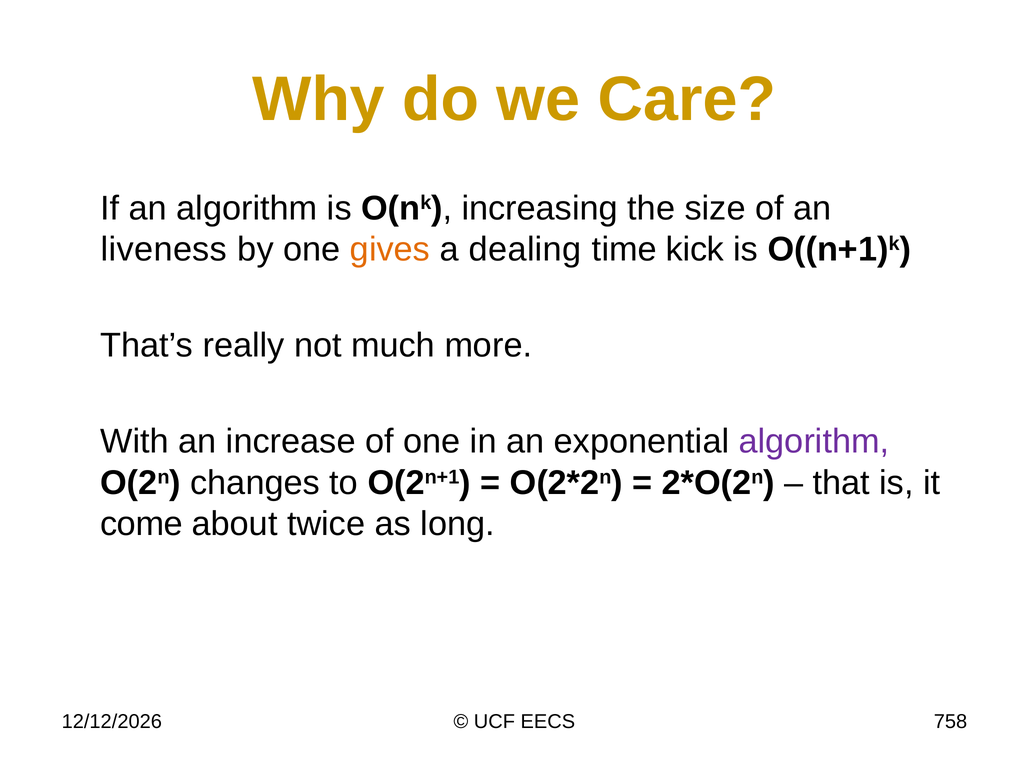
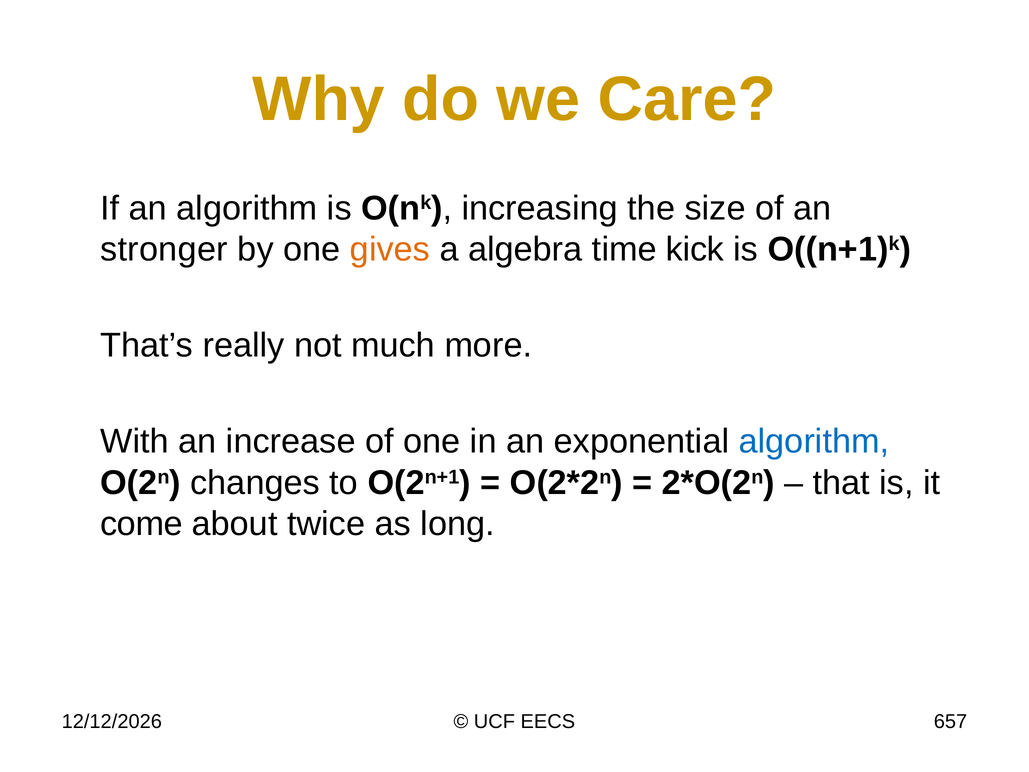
liveness: liveness -> stronger
dealing: dealing -> algebra
algorithm at (814, 441) colour: purple -> blue
758: 758 -> 657
